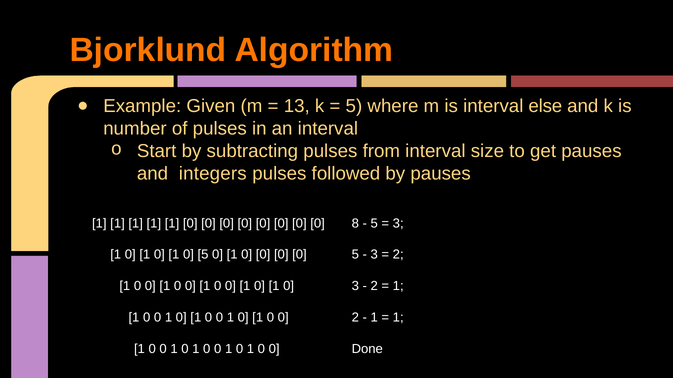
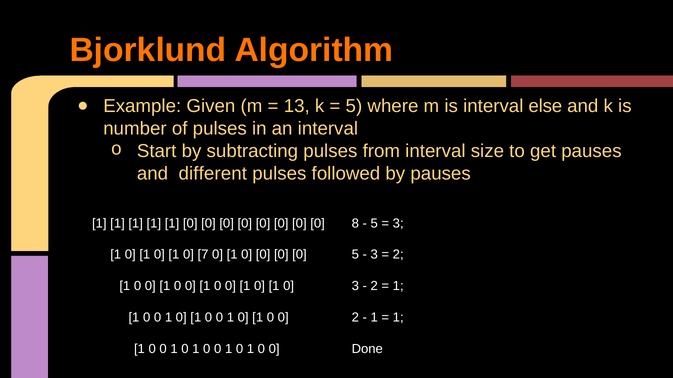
integers: integers -> different
0 5: 5 -> 7
